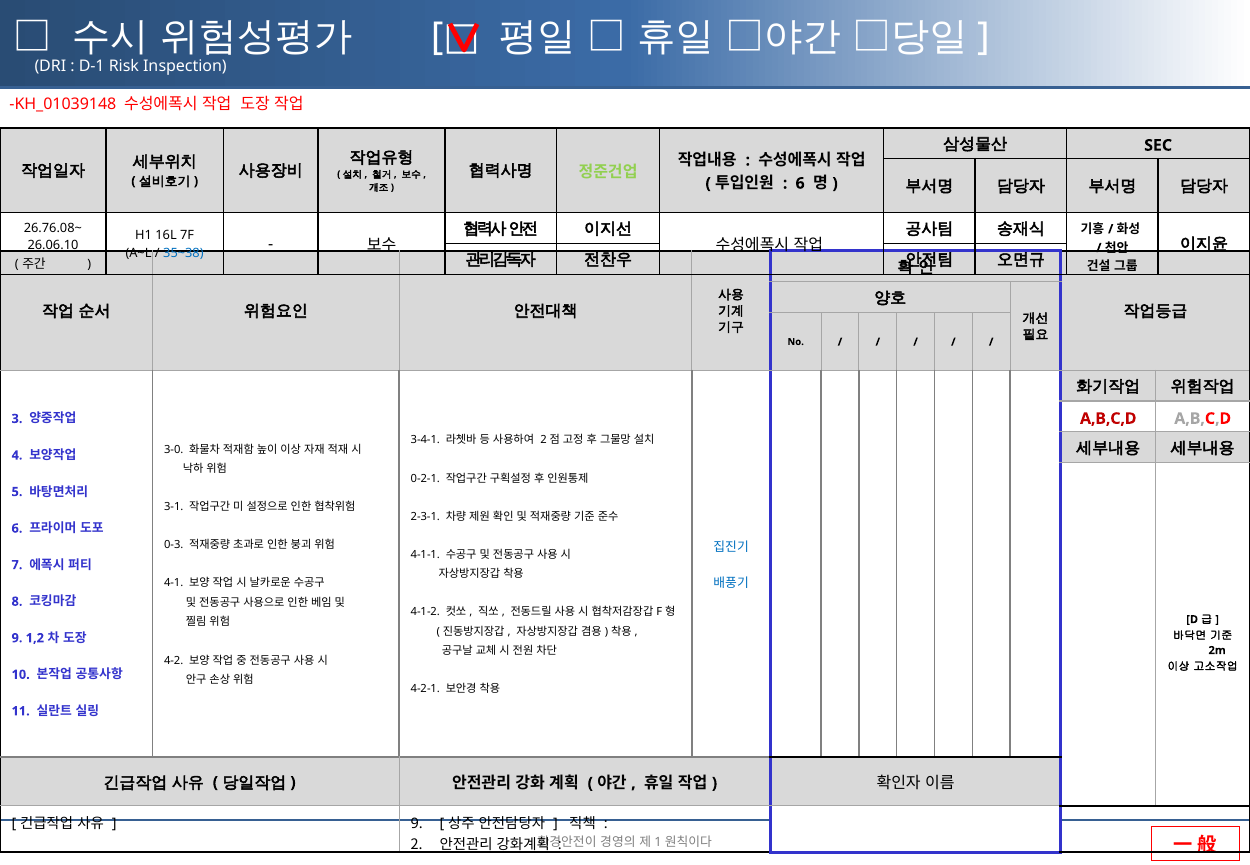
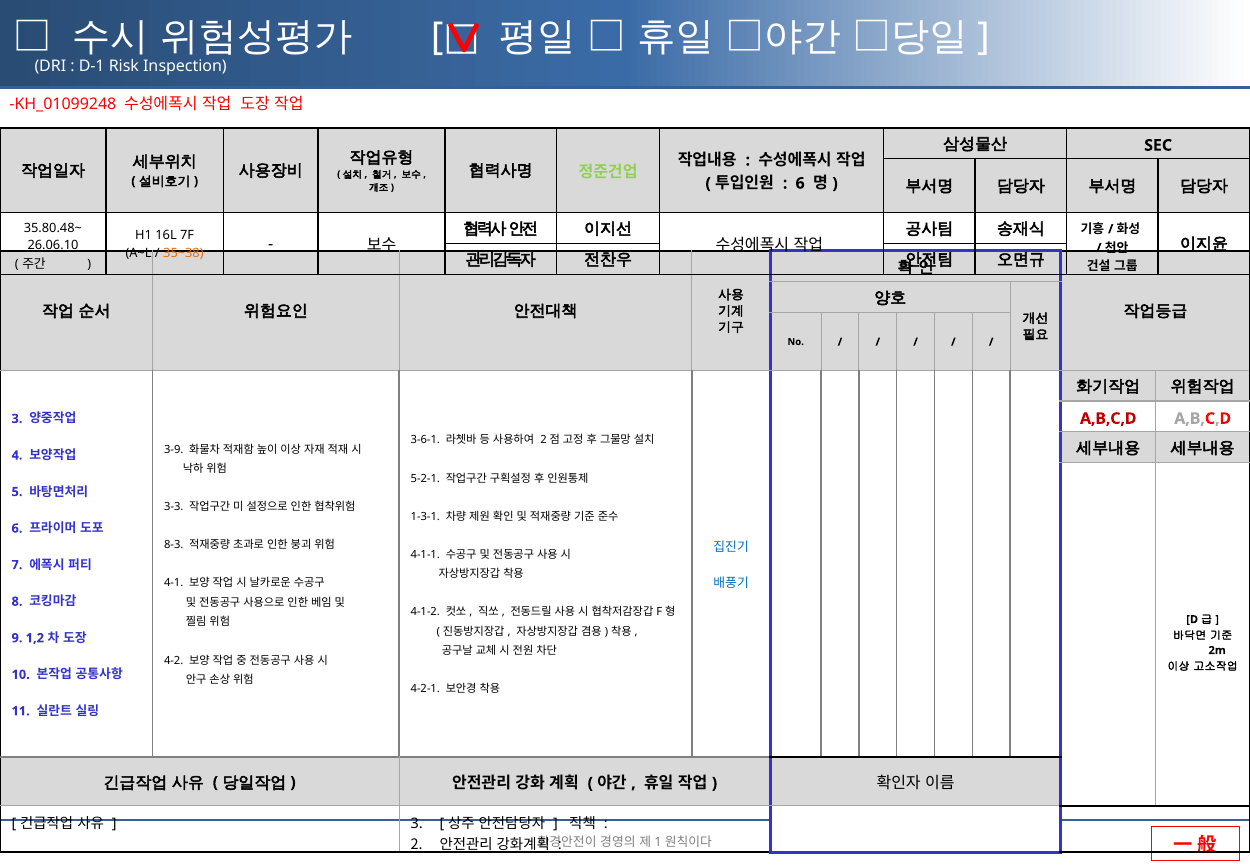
KH_01039148: KH_01039148 -> KH_01099248
26.76.08~: 26.76.08~ -> 35.80.48~
35~38 colour: blue -> orange
3-4-1: 3-4-1 -> 3-6-1
3-0: 3-0 -> 3-9
0-2-1: 0-2-1 -> 5-2-1
3-1: 3-1 -> 3-3
2-3-1: 2-3-1 -> 1-3-1
0-3: 0-3 -> 8-3
9 at (417, 824): 9 -> 3
